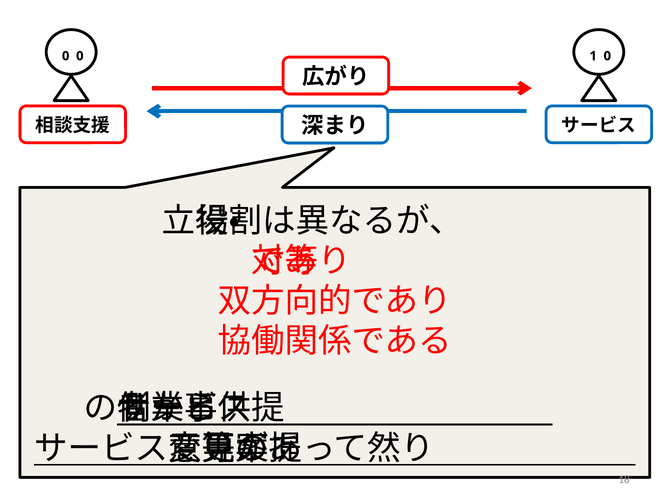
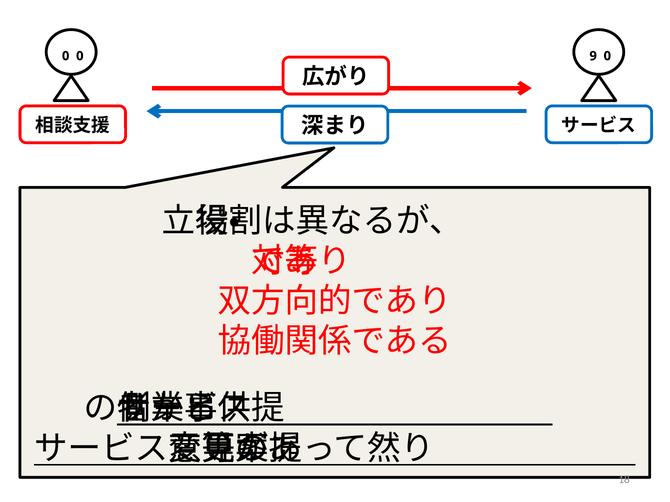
1: 1 -> 9
